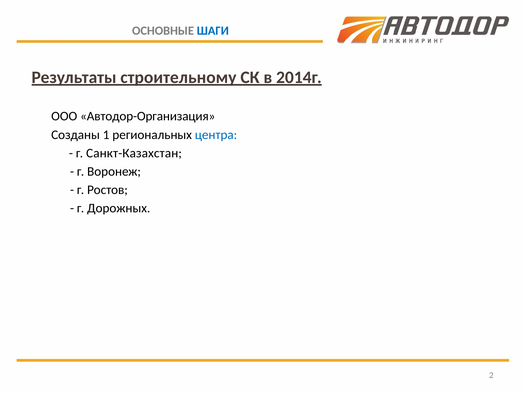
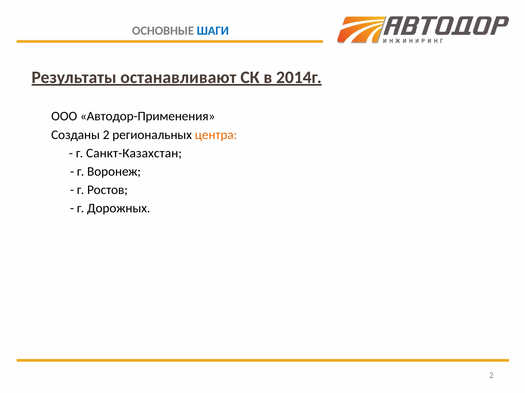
строительному: строительному -> останавливают
Автодор-Организация: Автодор-Организация -> Автодор-Применения
Созданы 1: 1 -> 2
центра colour: blue -> orange
